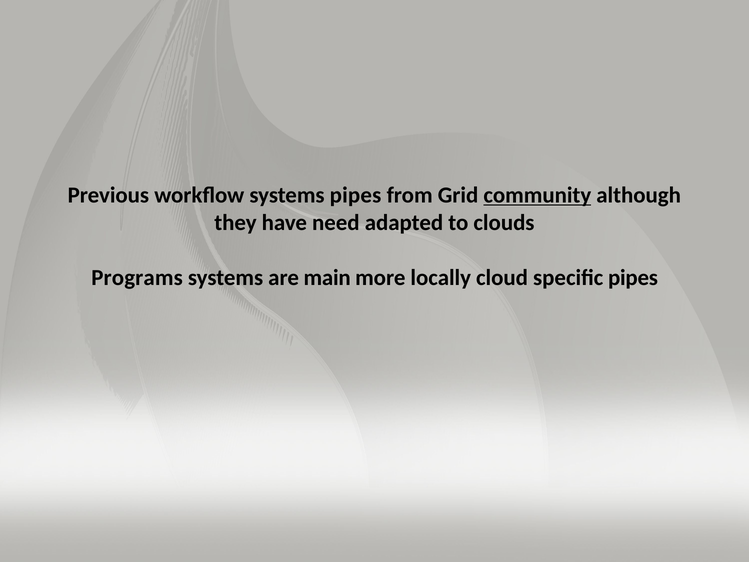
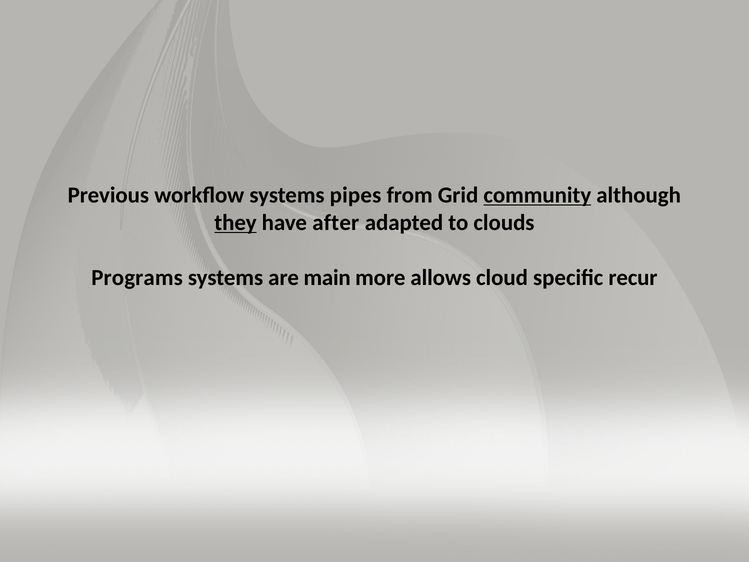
they underline: none -> present
need: need -> after
locally: locally -> allows
specific pipes: pipes -> recur
